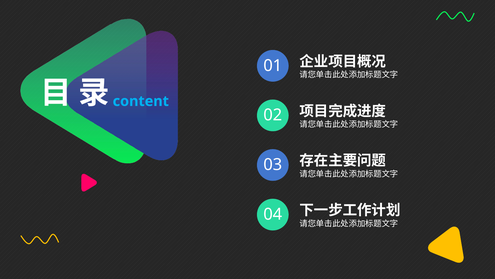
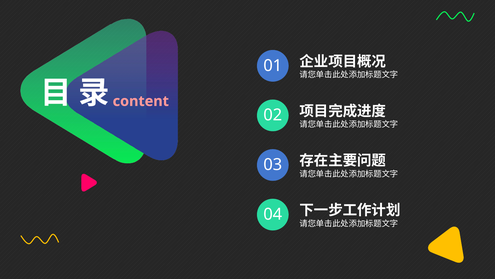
content colour: light blue -> pink
